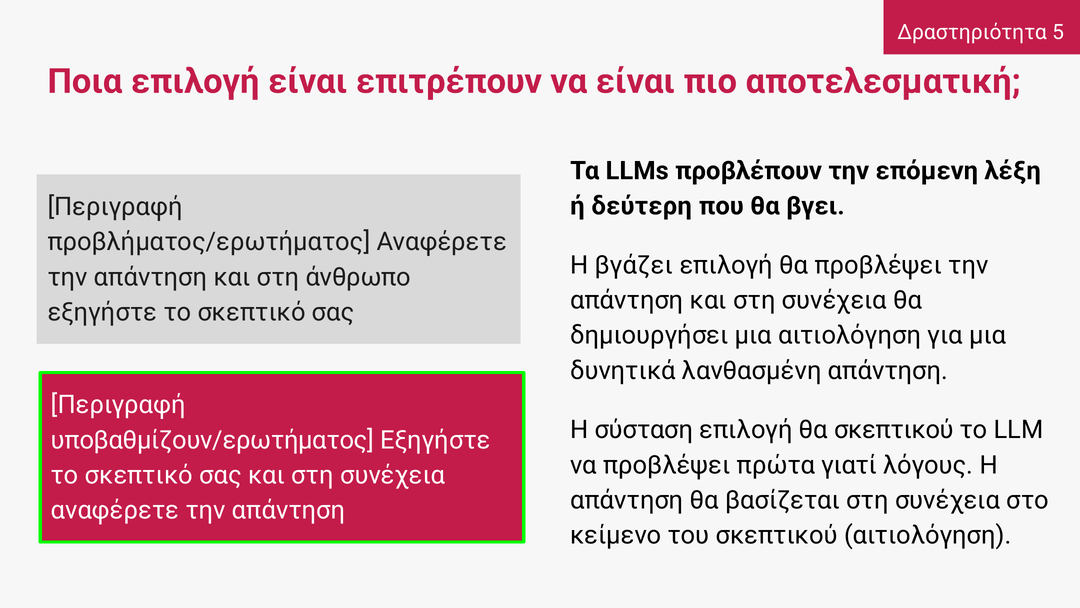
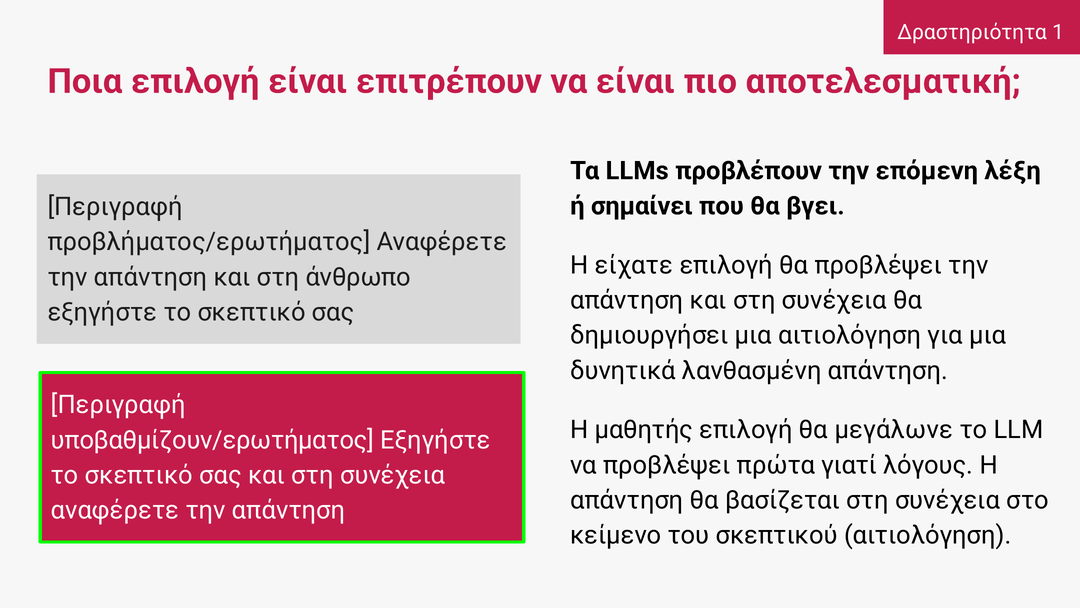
5: 5 -> 1
δεύτερη: δεύτερη -> σημαίνει
βγάζει: βγάζει -> είχατε
σύσταση: σύσταση -> μαθητής
θα σκεπτικού: σκεπτικού -> μεγάλωνε
